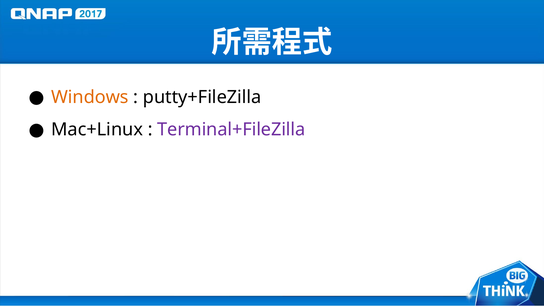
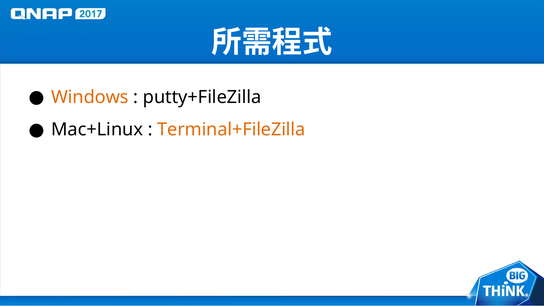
Terminal+FileZilla colour: purple -> orange
